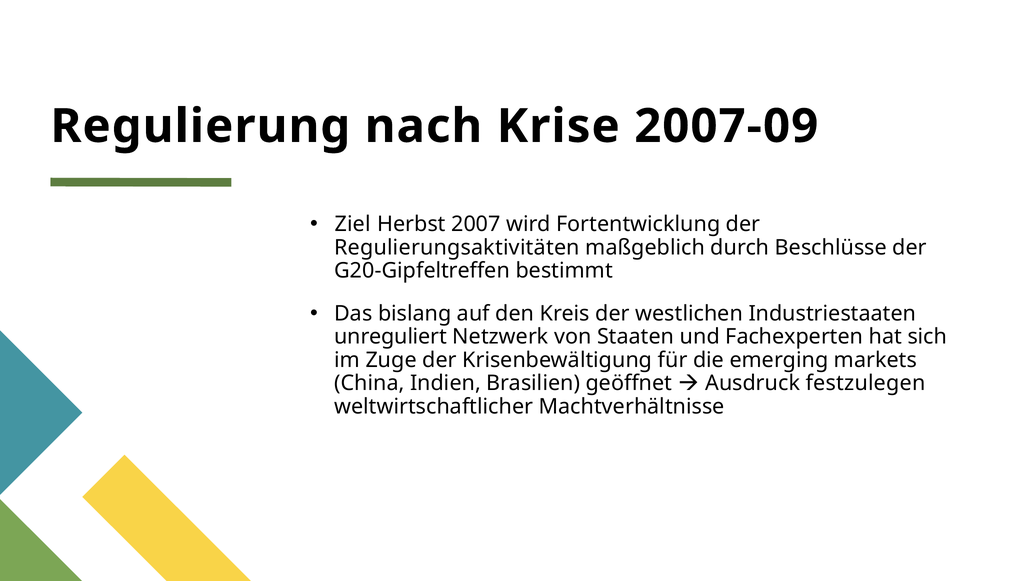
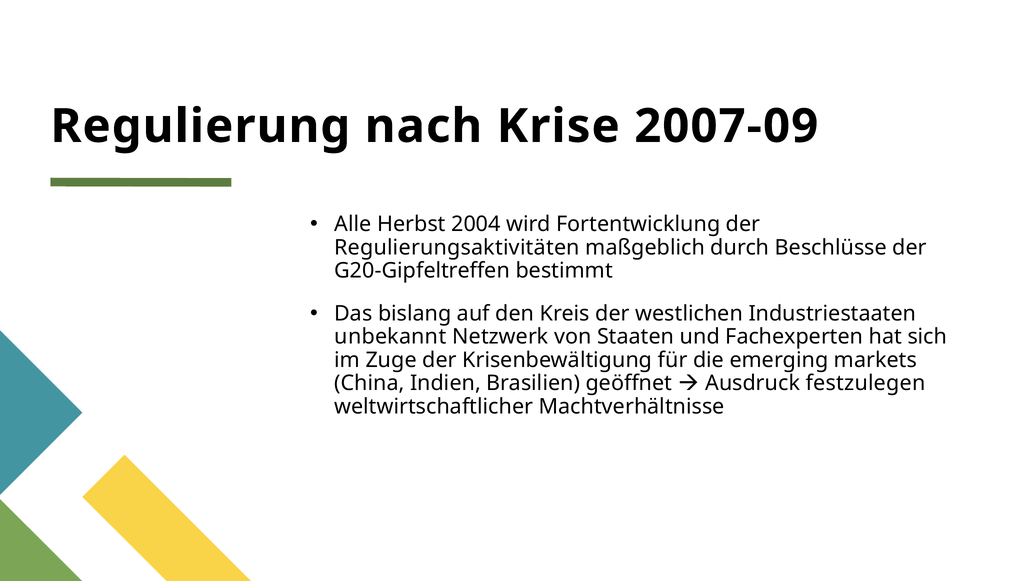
Ziel: Ziel -> Alle
2007: 2007 -> 2004
unreguliert: unreguliert -> unbekannt
